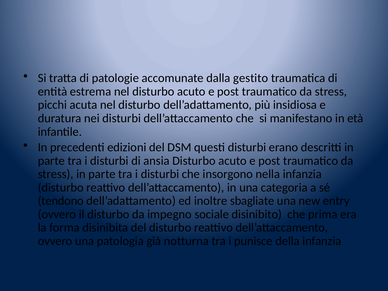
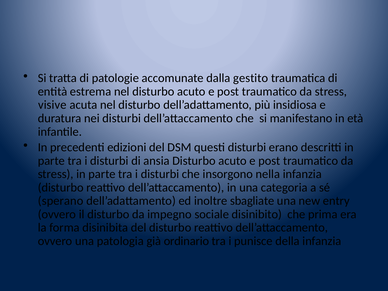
picchi: picchi -> visive
tendono: tendono -> sperano
notturna: notturna -> ordinario
